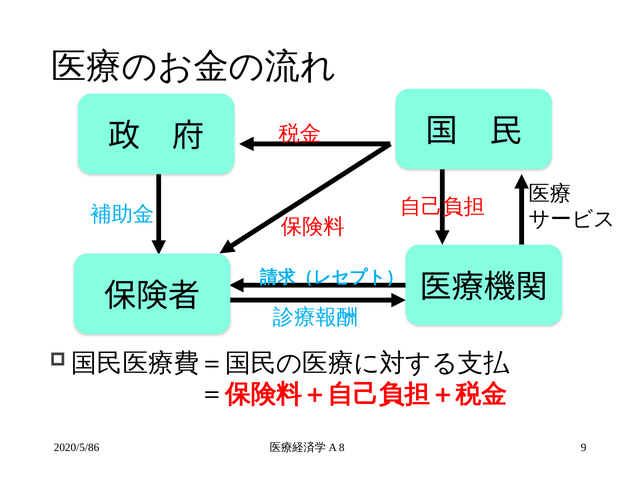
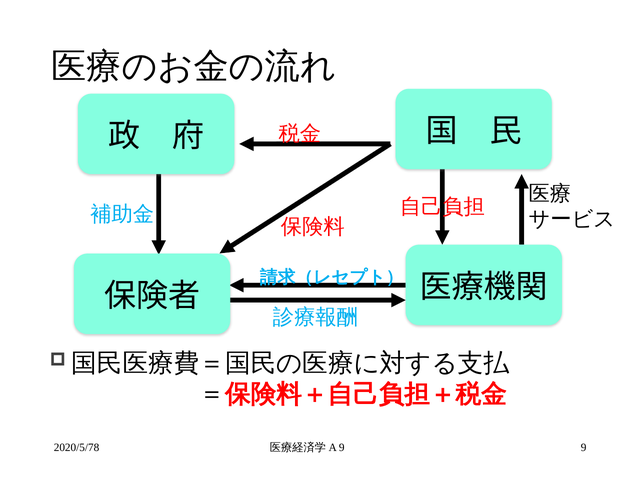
2020/5/86: 2020/5/86 -> 2020/5/78
8 at (342, 448): 8 -> 9
